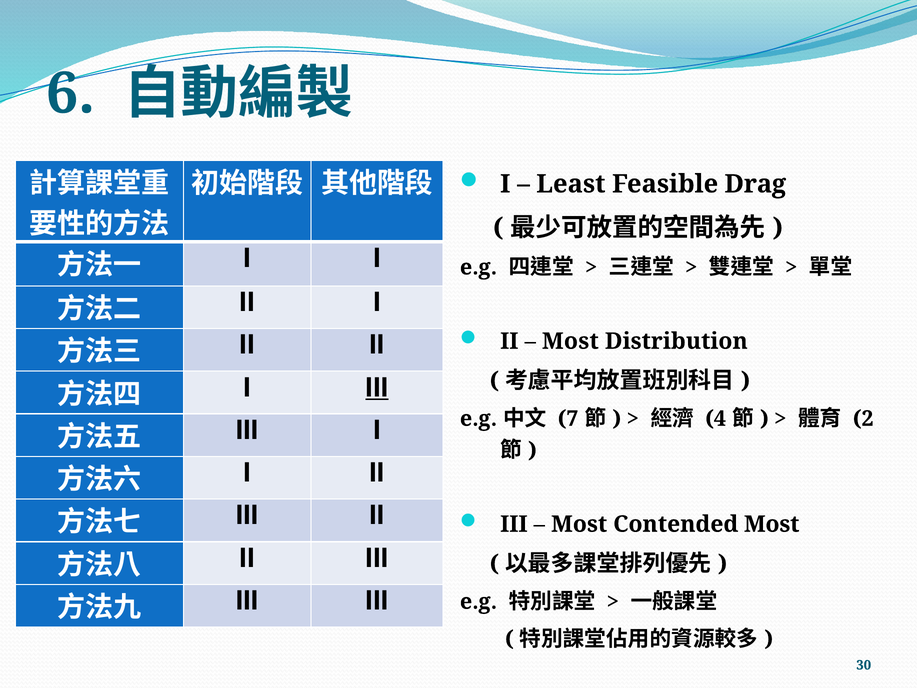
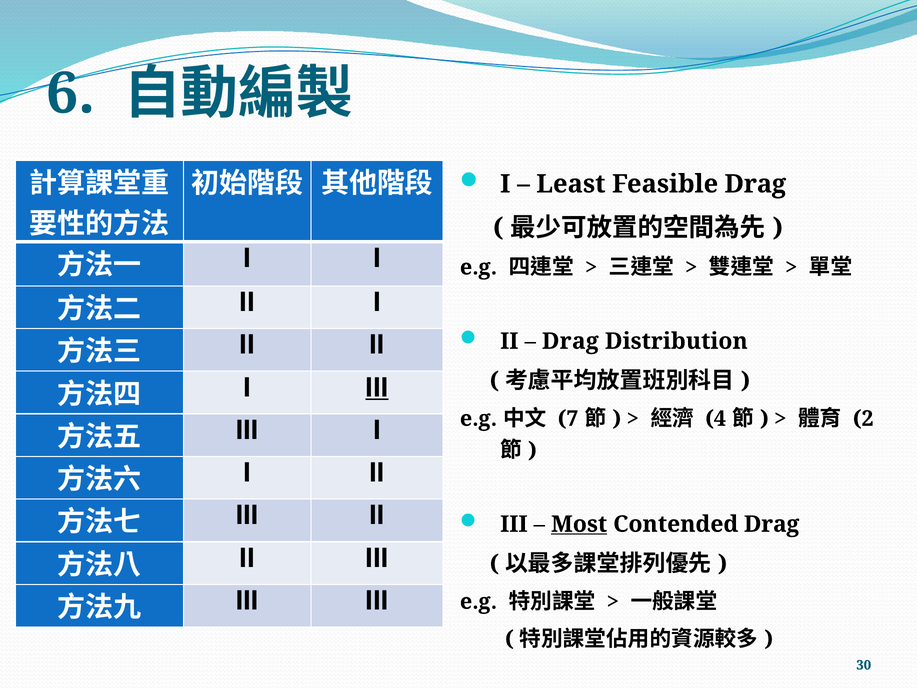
Most at (570, 341): Most -> Drag
Most at (579, 524) underline: none -> present
Contended Most: Most -> Drag
